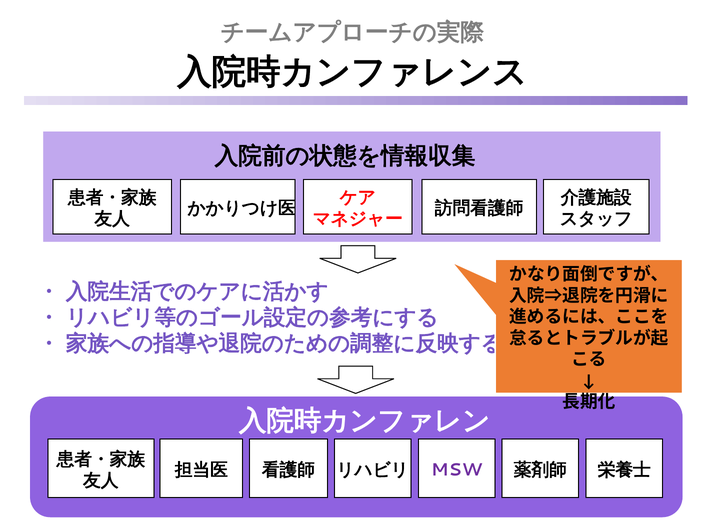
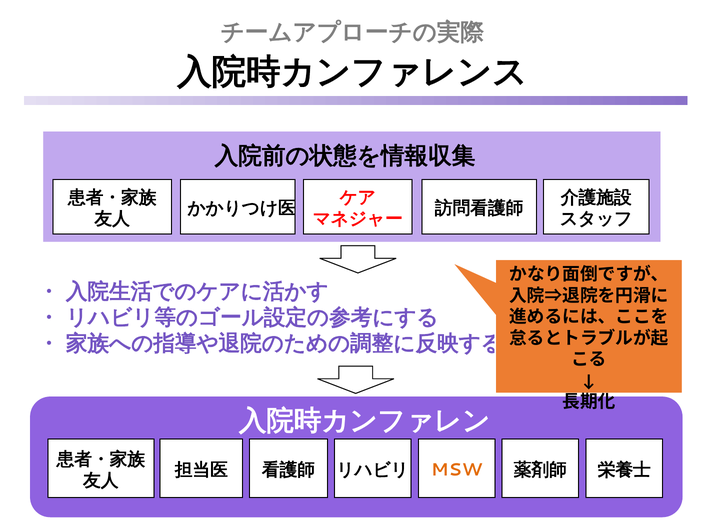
MSW colour: purple -> orange
